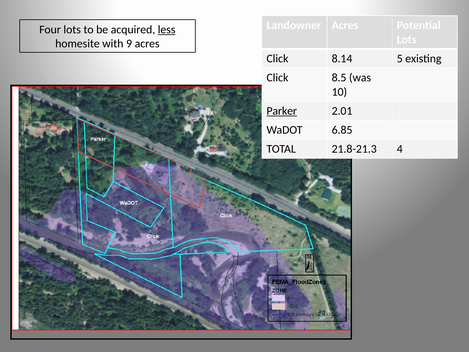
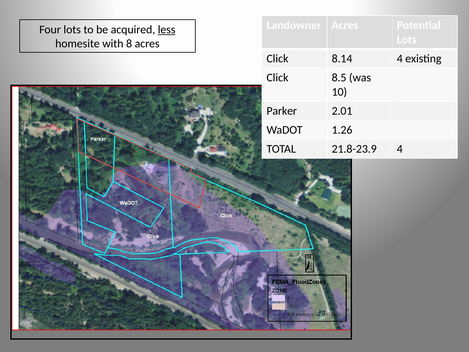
9: 9 -> 8
8.14 5: 5 -> 4
Parker underline: present -> none
6.85: 6.85 -> 1.26
21.8-21.3: 21.8-21.3 -> 21.8-23.9
